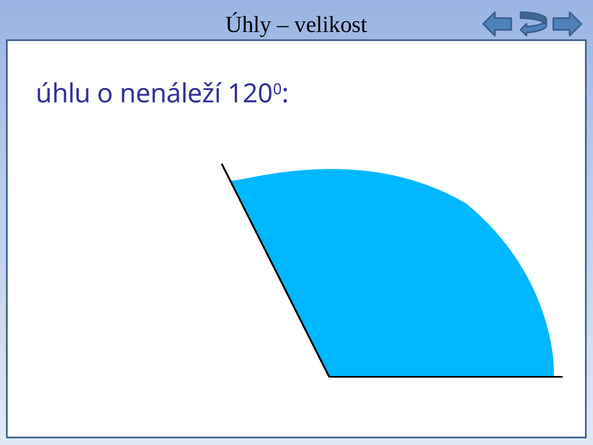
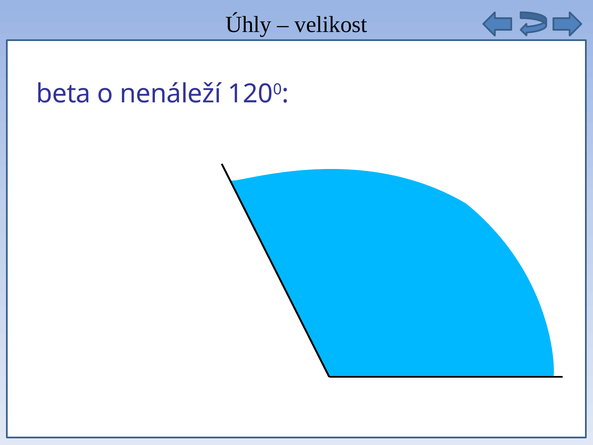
úhlu: úhlu -> beta
